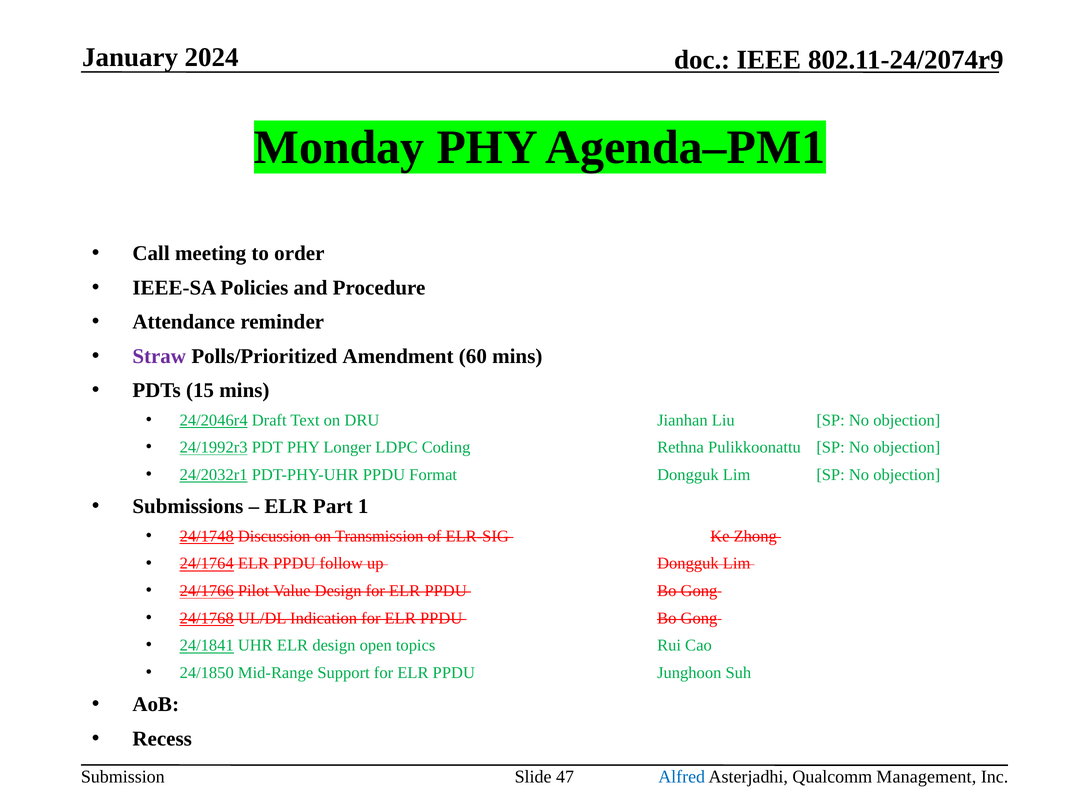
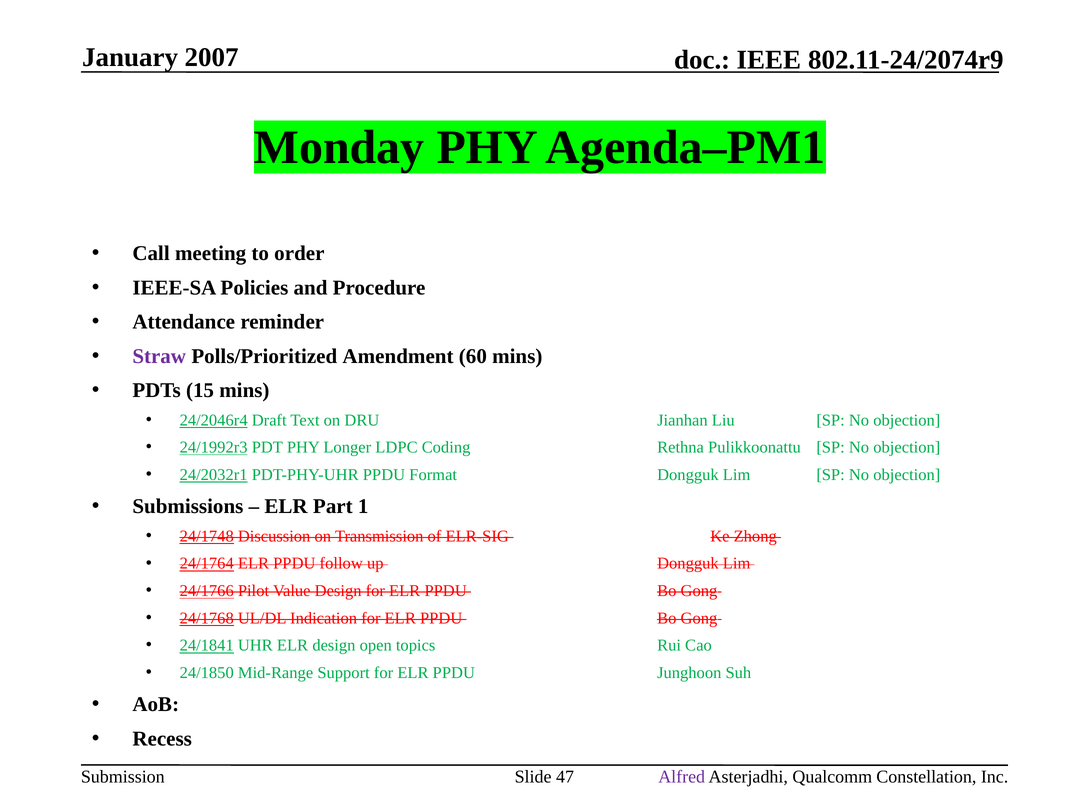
2024: 2024 -> 2007
Alfred colour: blue -> purple
Management: Management -> Constellation
